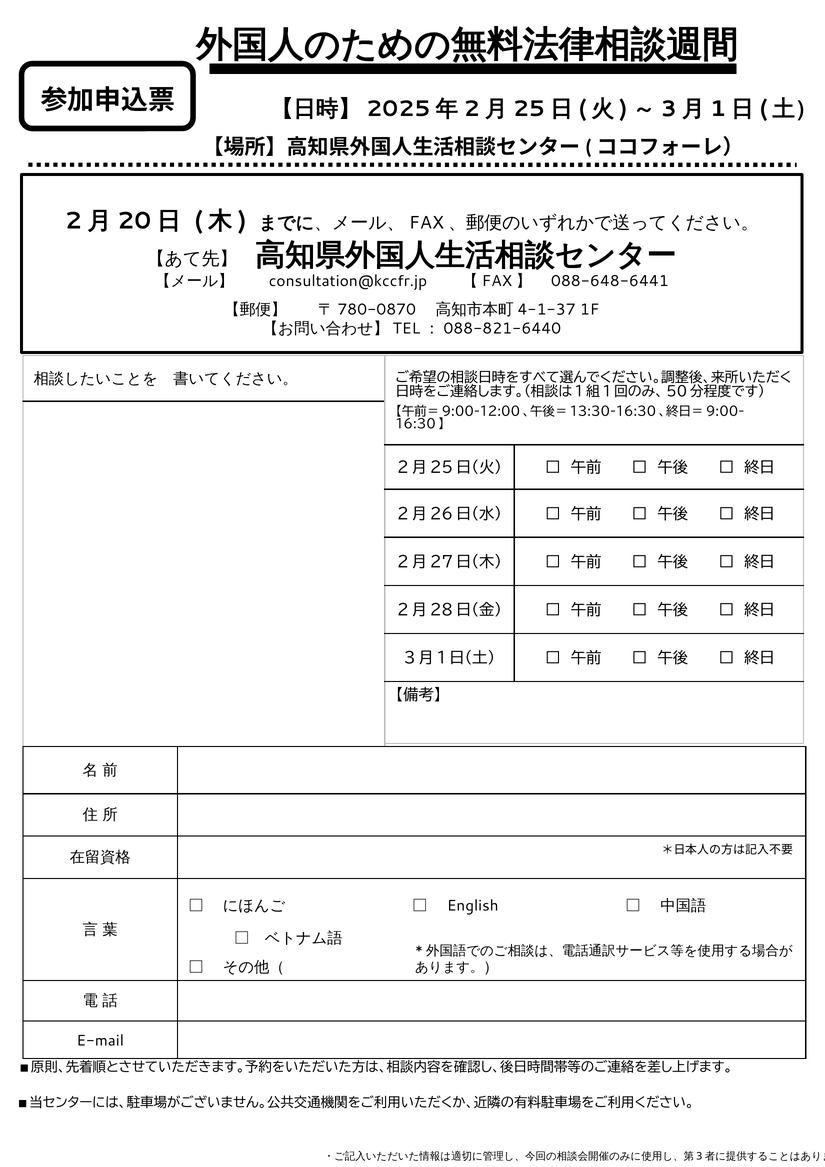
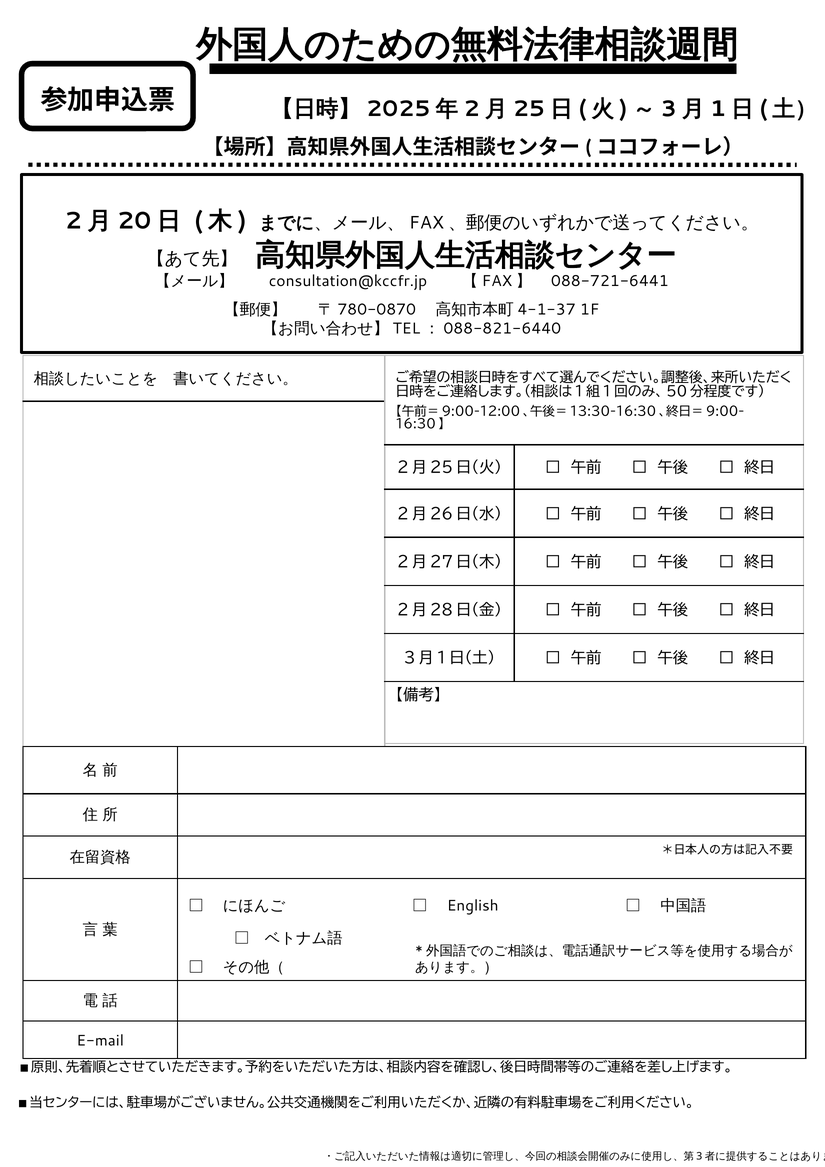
088-648-6441: 088-648-6441 -> 088-721-6441
